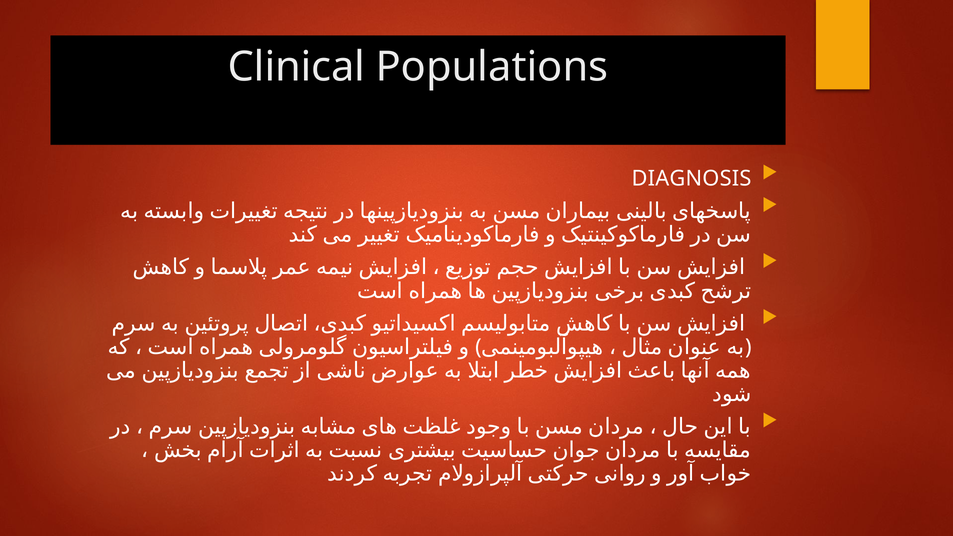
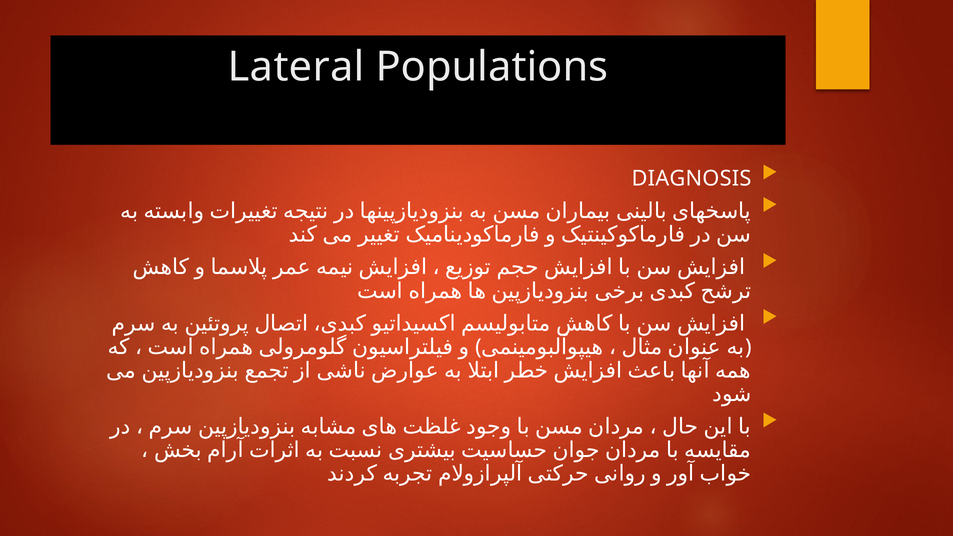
Clinical: Clinical -> Lateral
